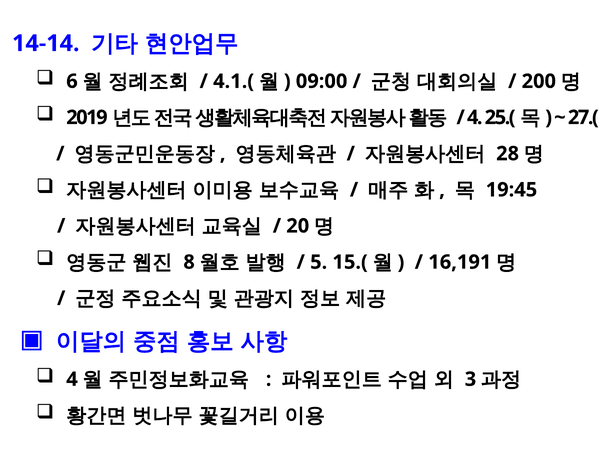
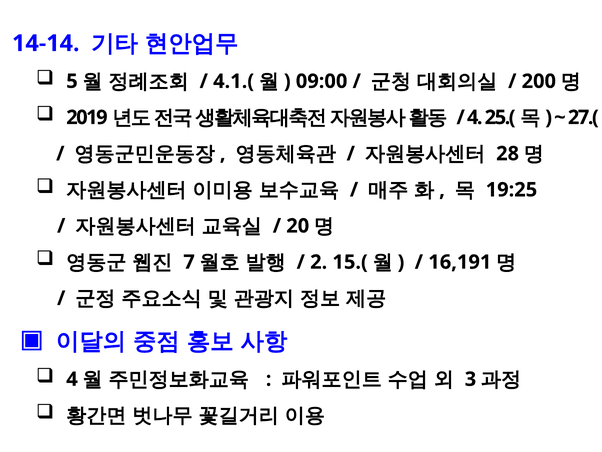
6: 6 -> 5
19:45: 19:45 -> 19:25
8: 8 -> 7
5: 5 -> 2
